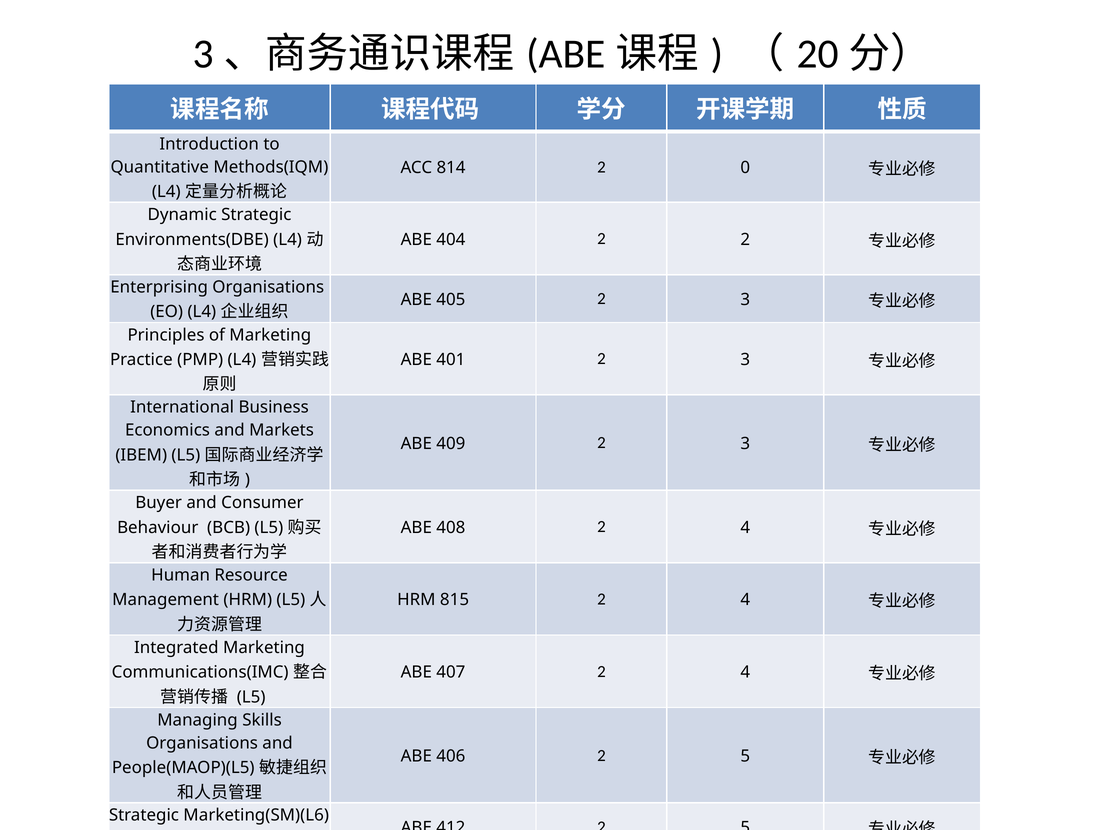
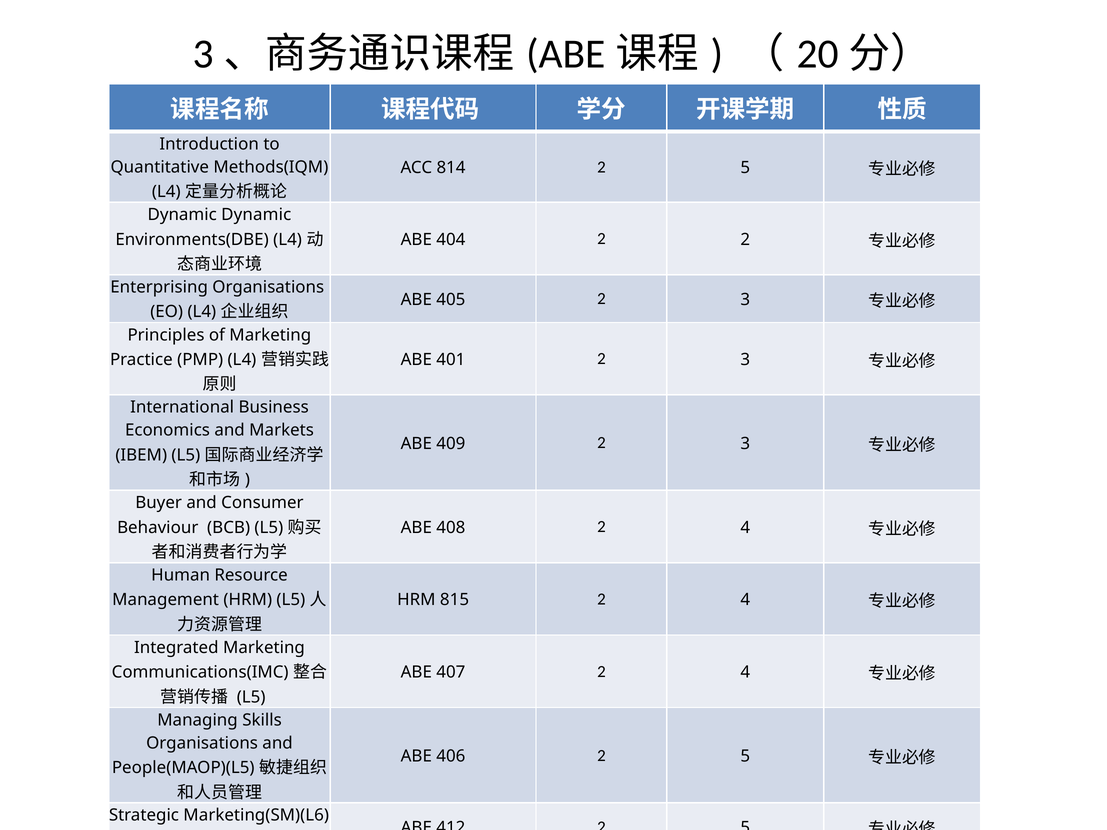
814 2 0: 0 -> 5
Dynamic Strategic: Strategic -> Dynamic
